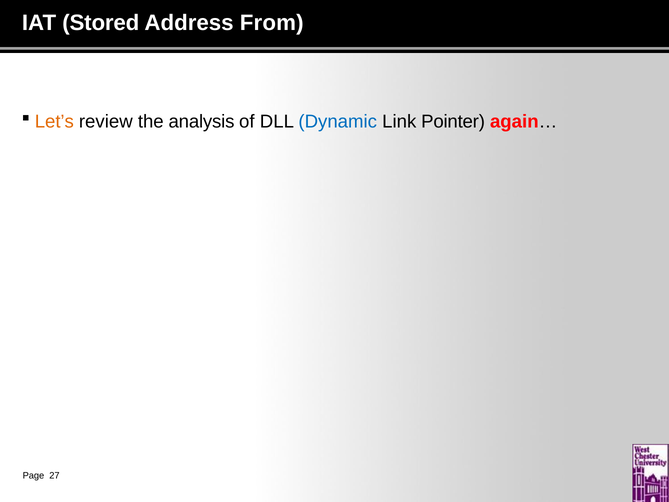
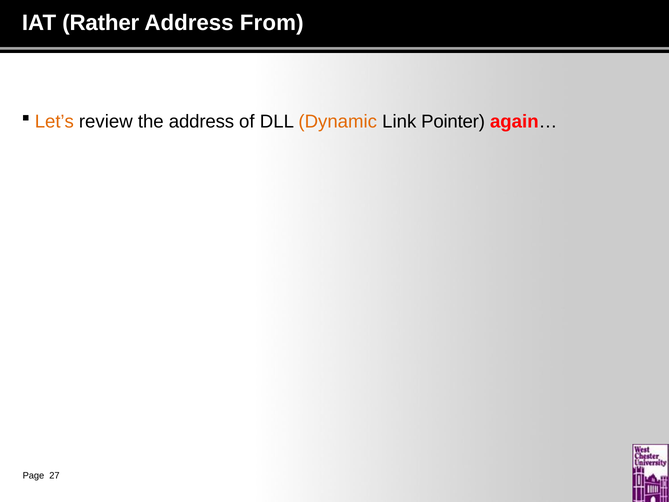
Stored: Stored -> Rather
the analysis: analysis -> address
Dynamic colour: blue -> orange
